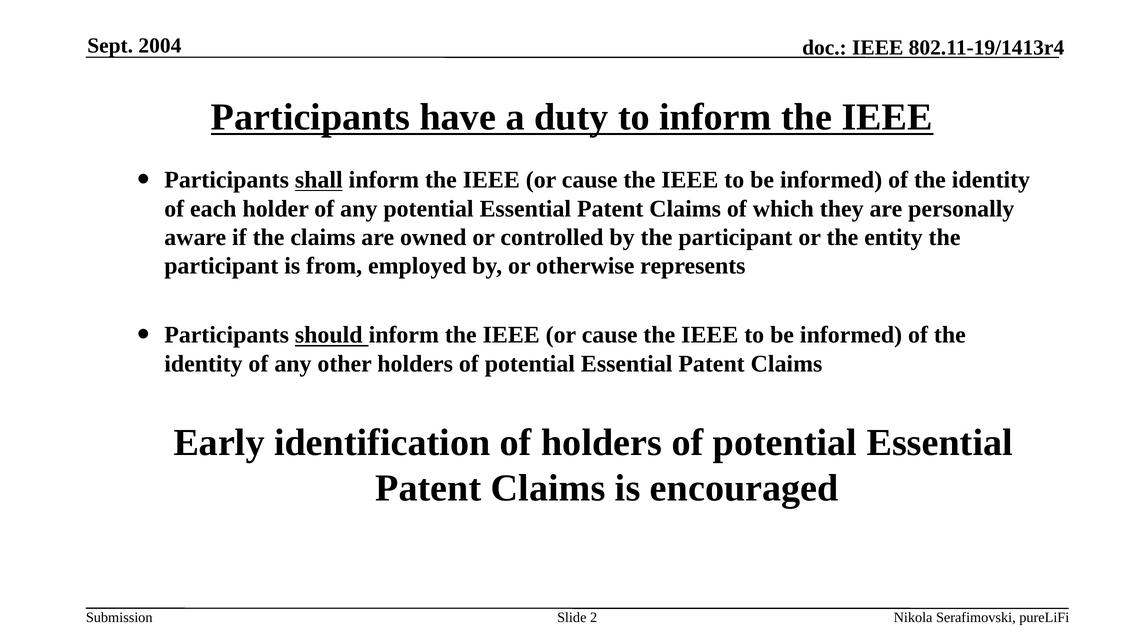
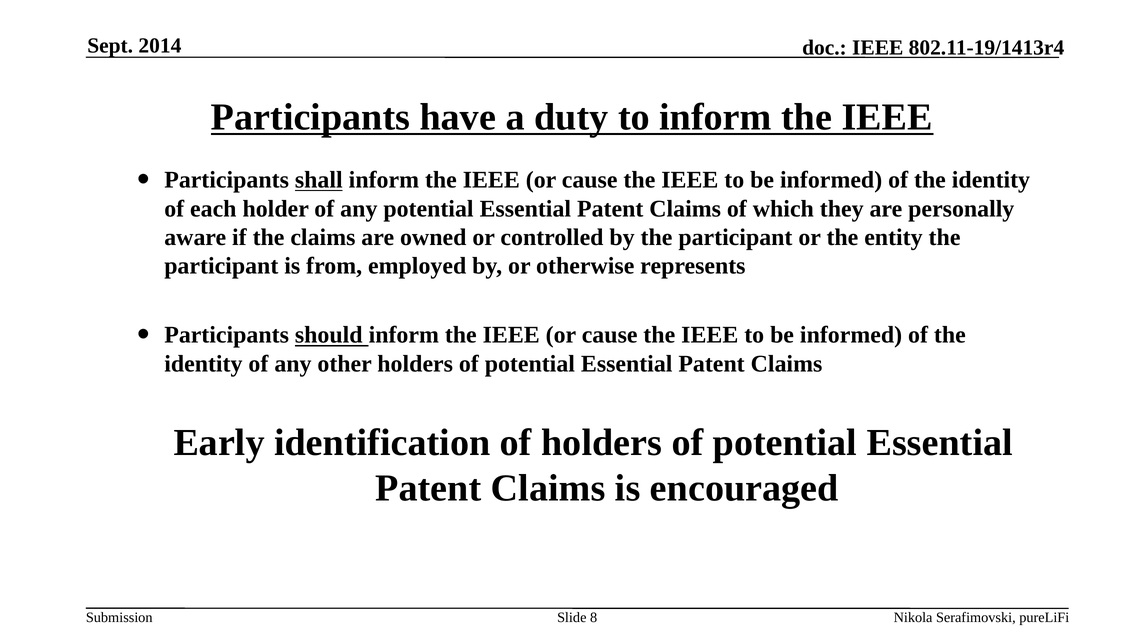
2004: 2004 -> 2014
2: 2 -> 8
